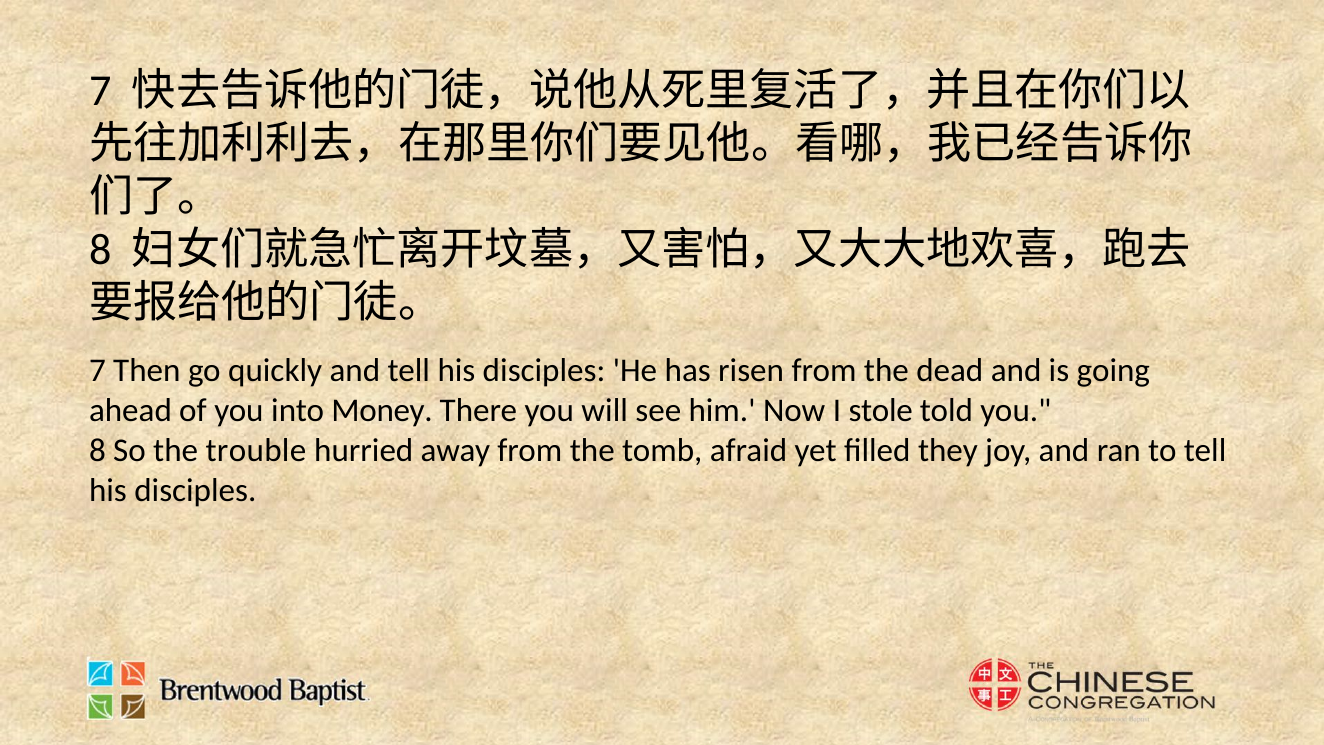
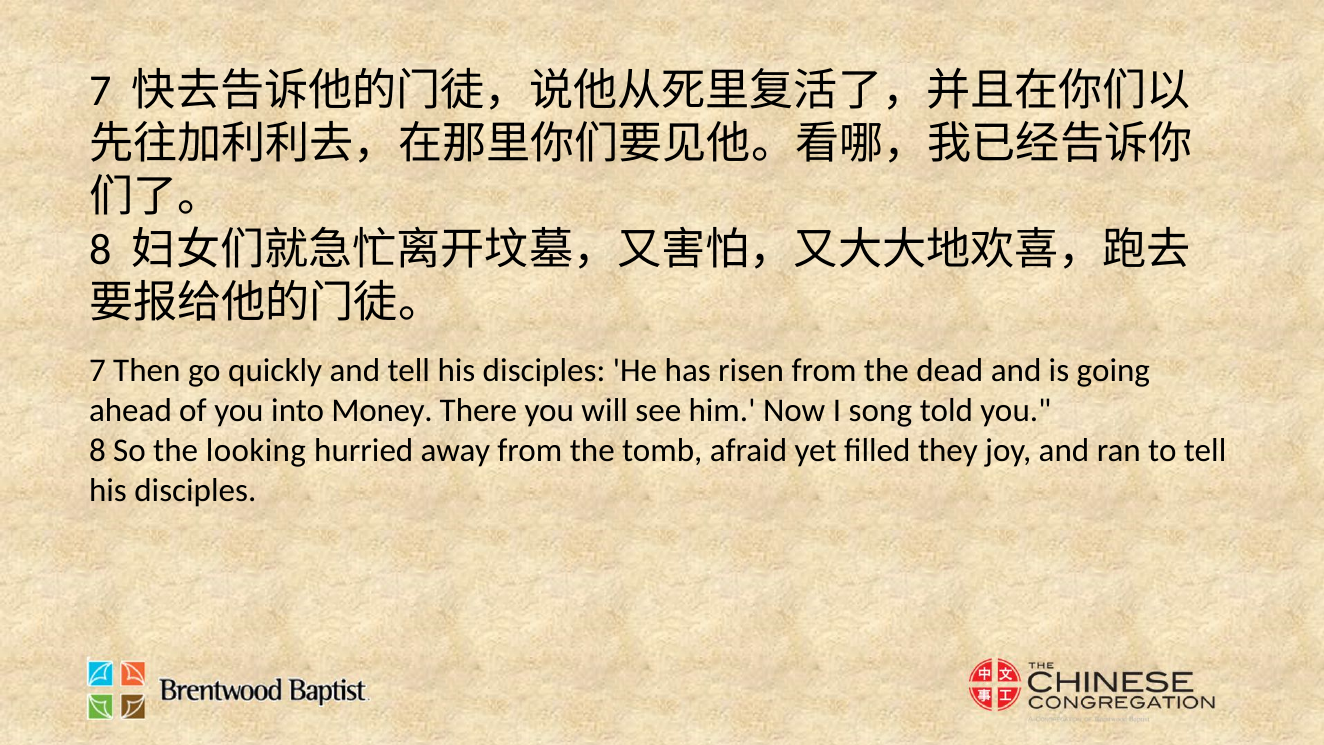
stole: stole -> song
trouble: trouble -> looking
